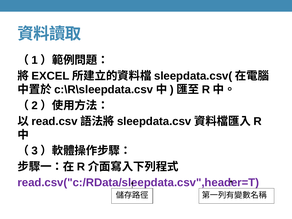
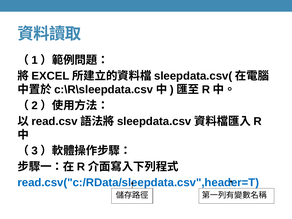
read.csv("c:/RData/sleepdata.csv",header=T colour: purple -> blue
